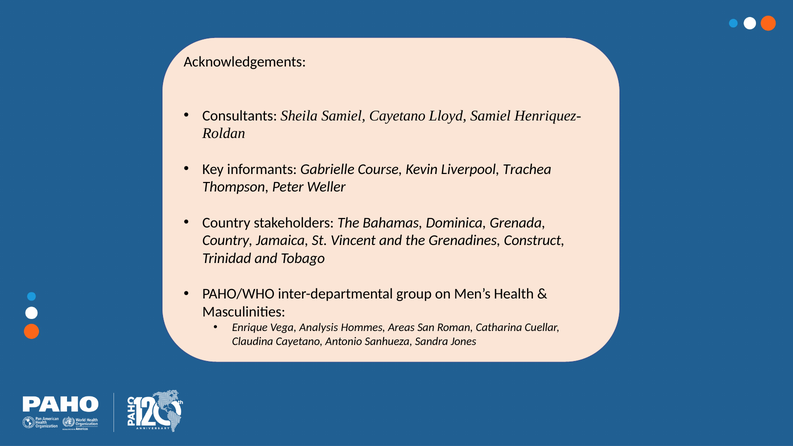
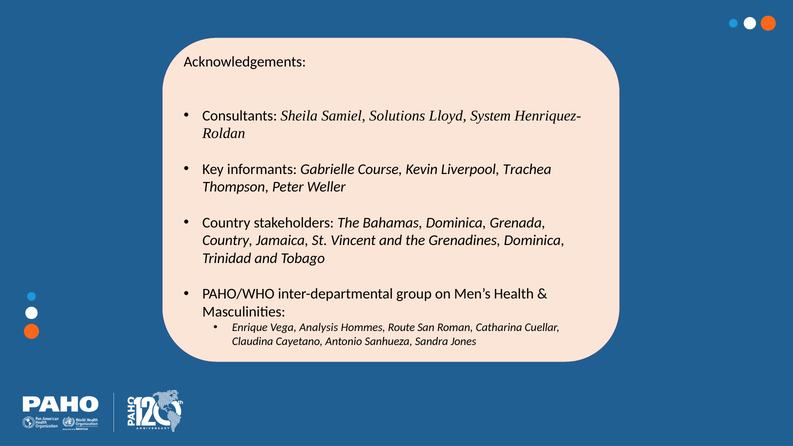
Samiel Cayetano: Cayetano -> Solutions
Lloyd Samiel: Samiel -> System
Grenadines Construct: Construct -> Dominica
Areas: Areas -> Route
